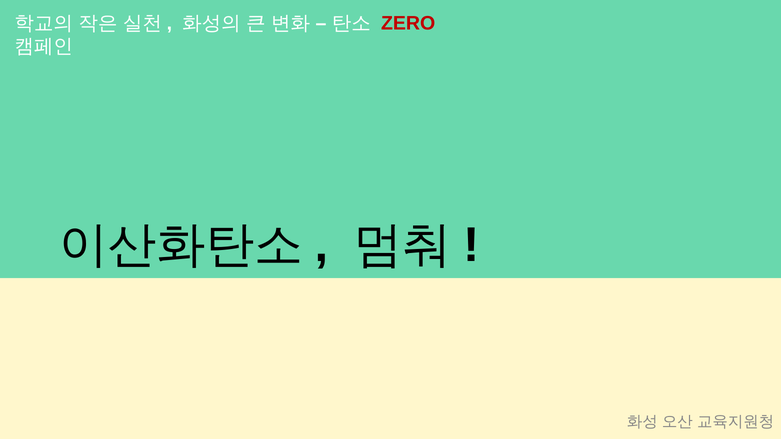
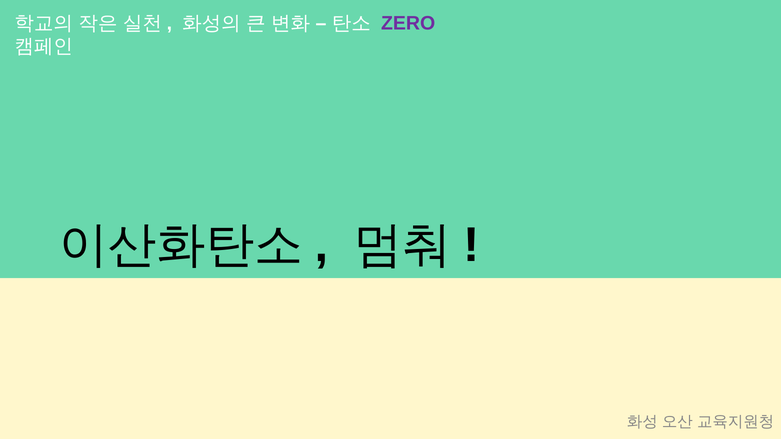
ZERO colour: red -> purple
